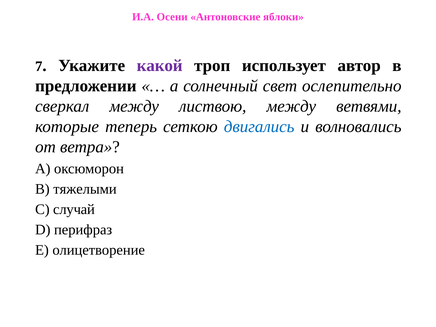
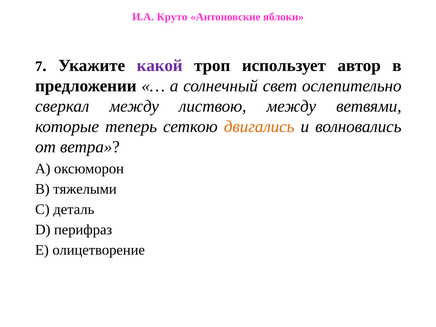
Осени: Осени -> Круто
двигались colour: blue -> orange
случай: случай -> деталь
